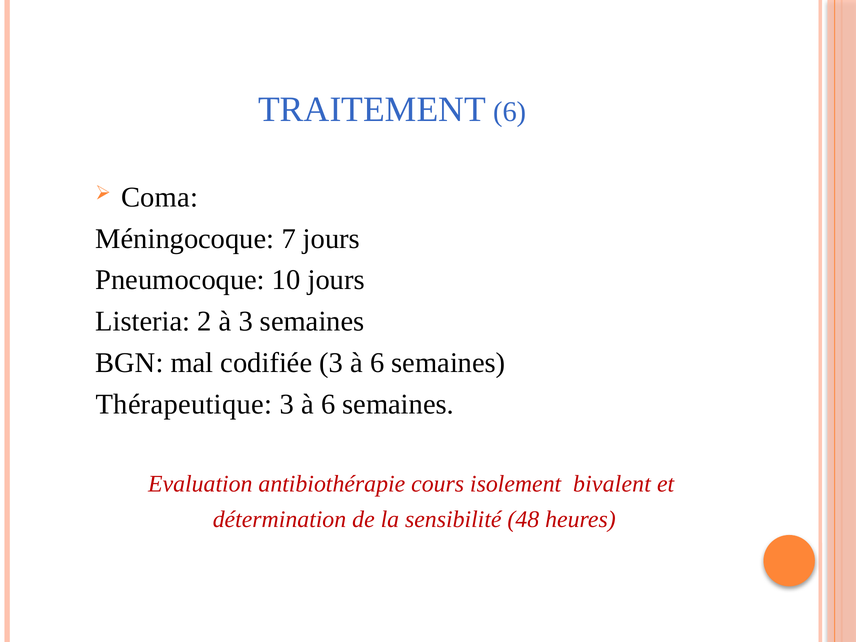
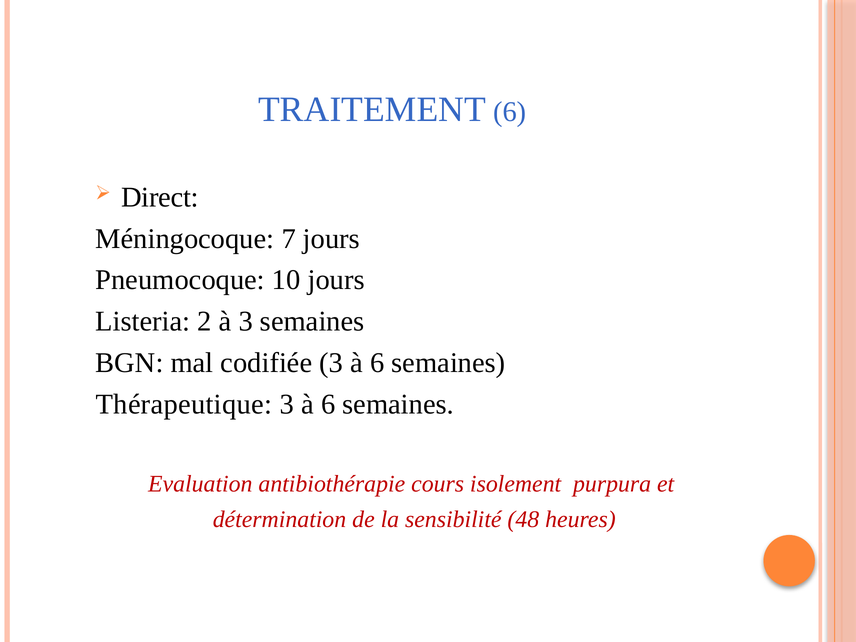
Coma: Coma -> Direct
bivalent: bivalent -> purpura
